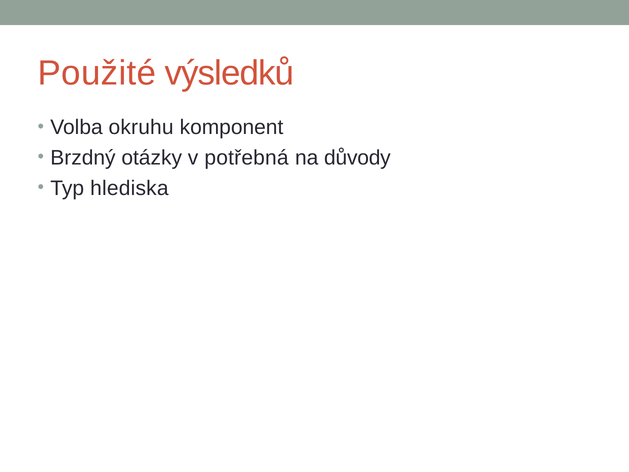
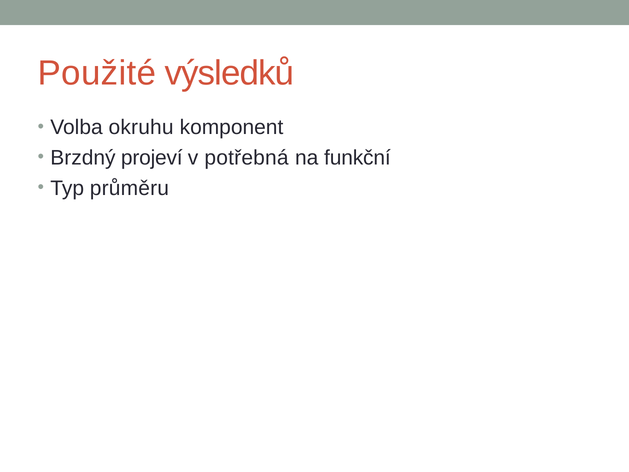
otázky: otázky -> projeví
důvody: důvody -> funkční
hlediska: hlediska -> průměru
